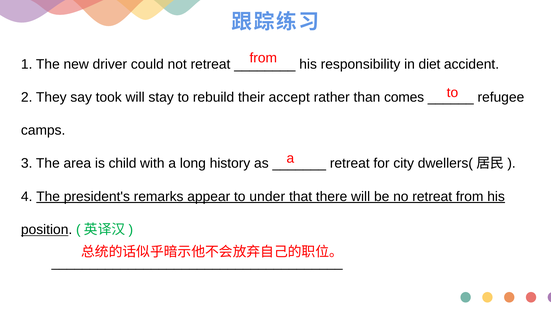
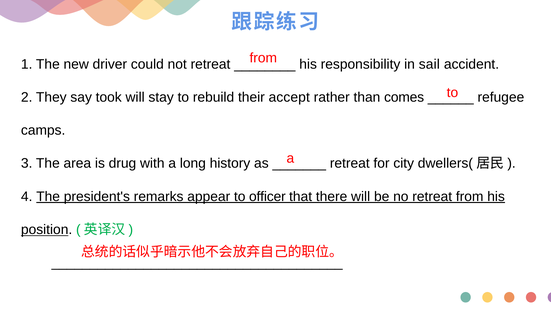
diet: diet -> sail
child: child -> drug
under: under -> officer
